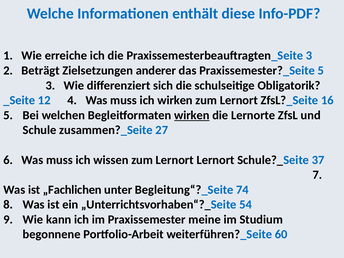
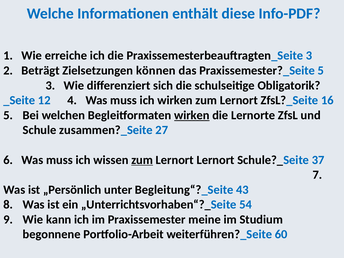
anderer: anderer -> können
zum at (142, 160) underline: none -> present
„Fachlichen: „Fachlichen -> „Persönlich
74: 74 -> 43
